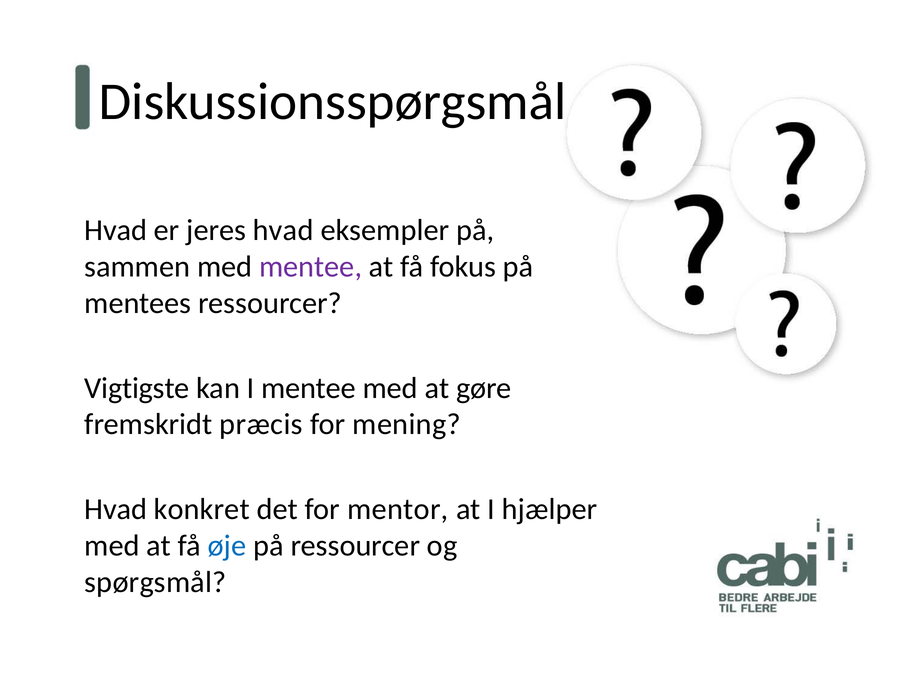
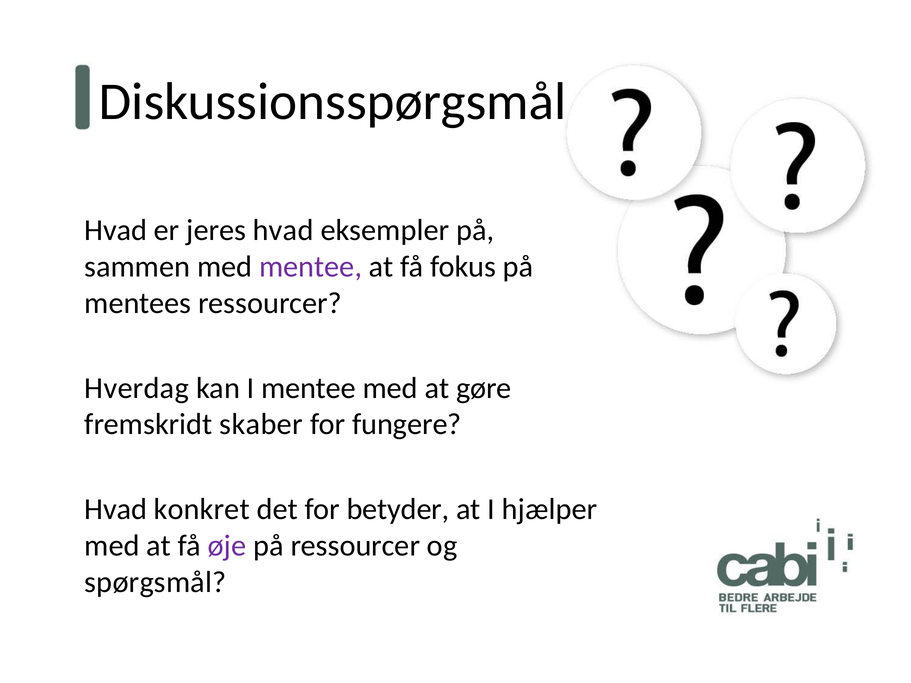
Vigtigste: Vigtigste -> Hverdag
præcis: præcis -> skaber
mening: mening -> fungere
mentor: mentor -> betyder
øje colour: blue -> purple
